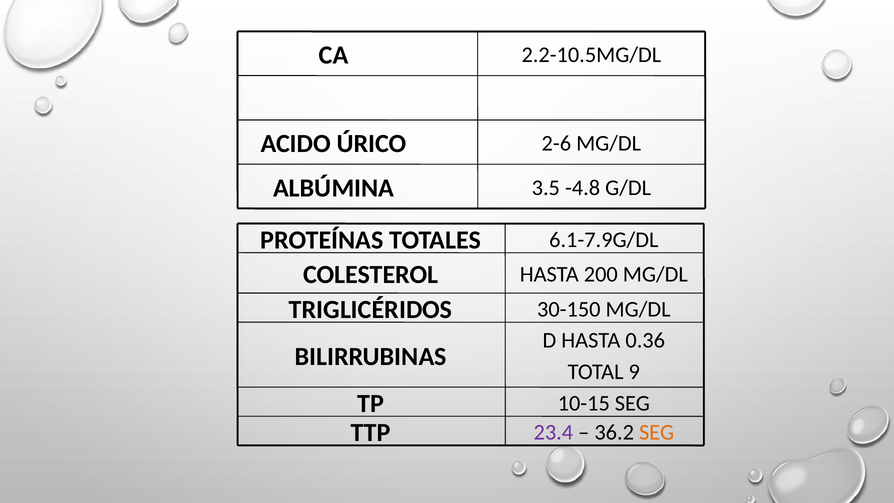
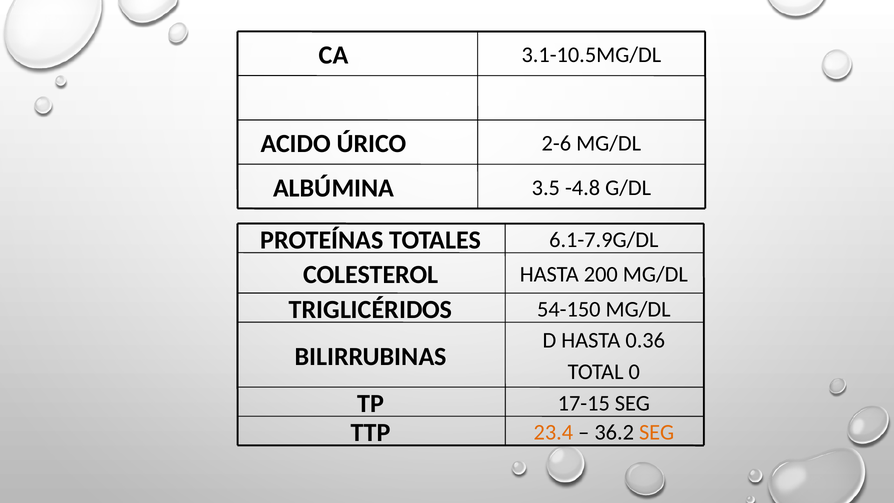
2.2-10.5MG/DL: 2.2-10.5MG/DL -> 3.1-10.5MG/DL
30-150: 30-150 -> 54-150
9: 9 -> 0
10-15: 10-15 -> 17-15
23.4 colour: purple -> orange
